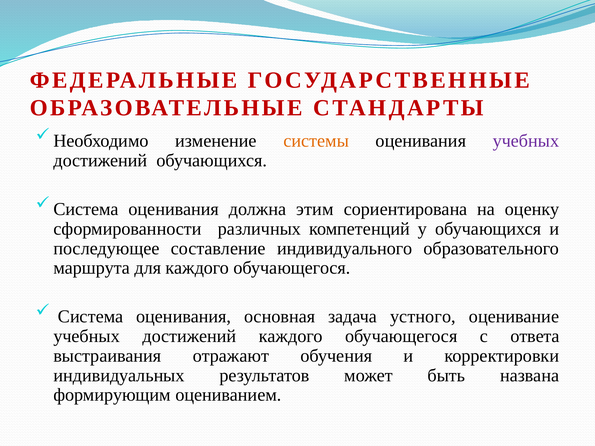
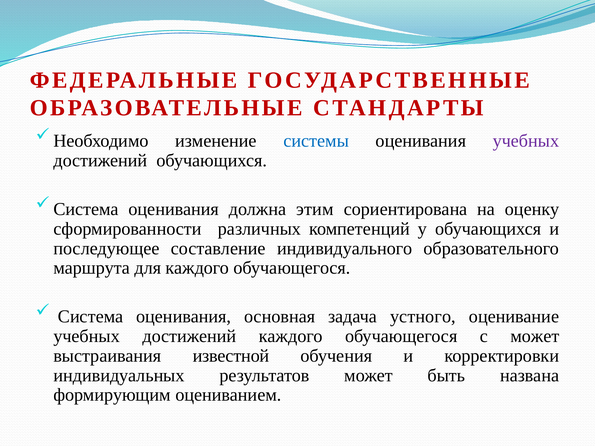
системы colour: orange -> blue
с ответа: ответа -> может
отражают: отражают -> известной
